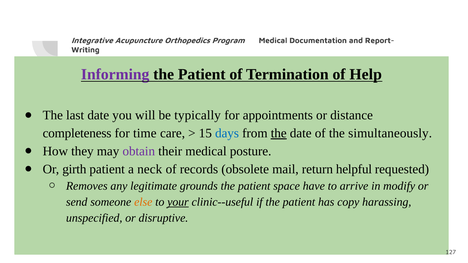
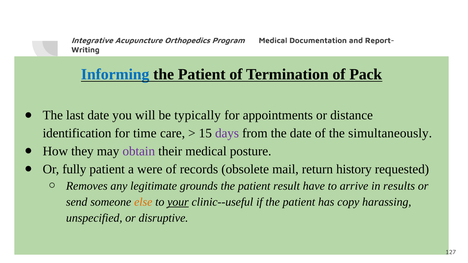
Informing colour: purple -> blue
Help: Help -> Pack
completeness: completeness -> identification
days colour: blue -> purple
the at (279, 133) underline: present -> none
girth: girth -> fully
neck: neck -> were
helpful: helpful -> history
space: space -> result
modify: modify -> results
